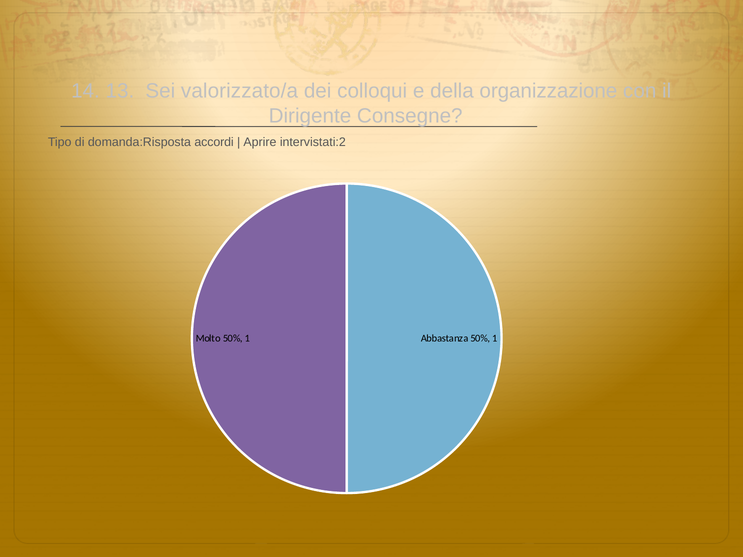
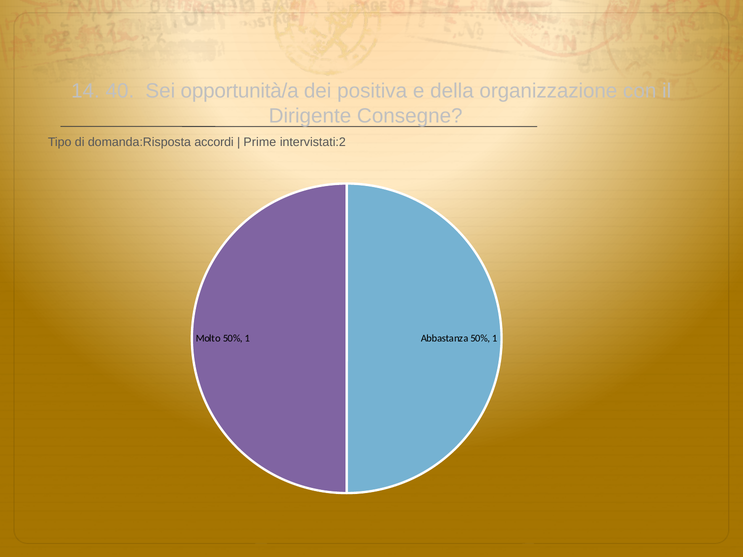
13: 13 -> 40
valorizzato/a: valorizzato/a -> opportunità/a
colloqui: colloqui -> positiva
Aprire: Aprire -> Prime
